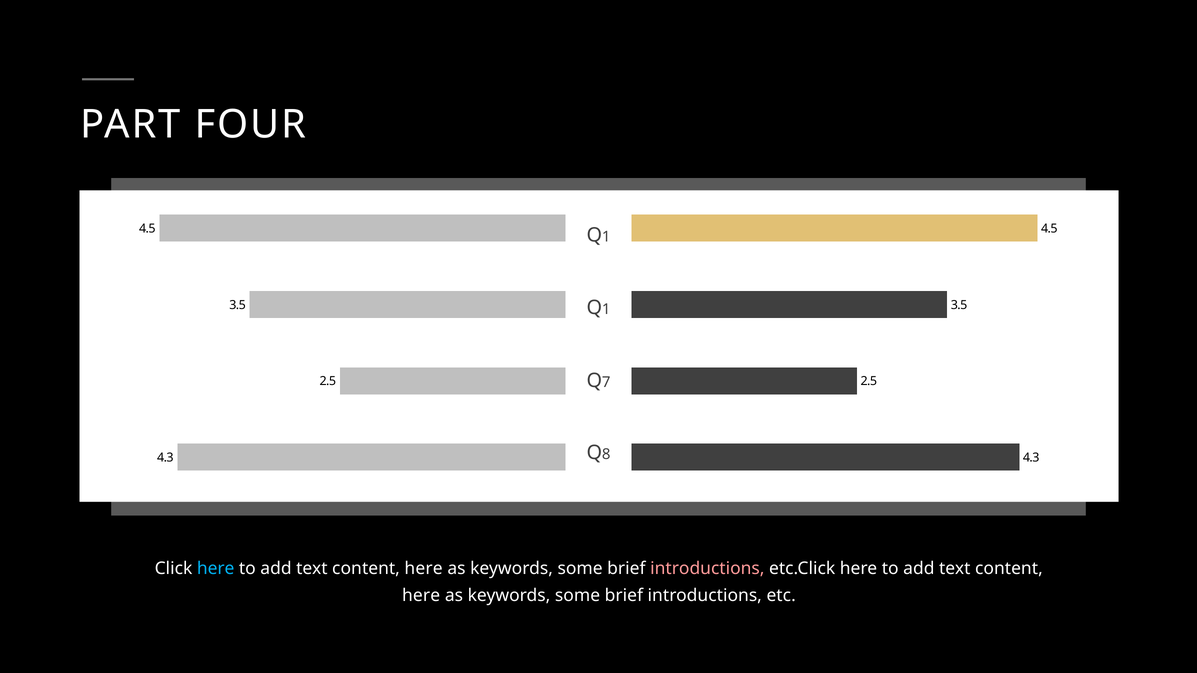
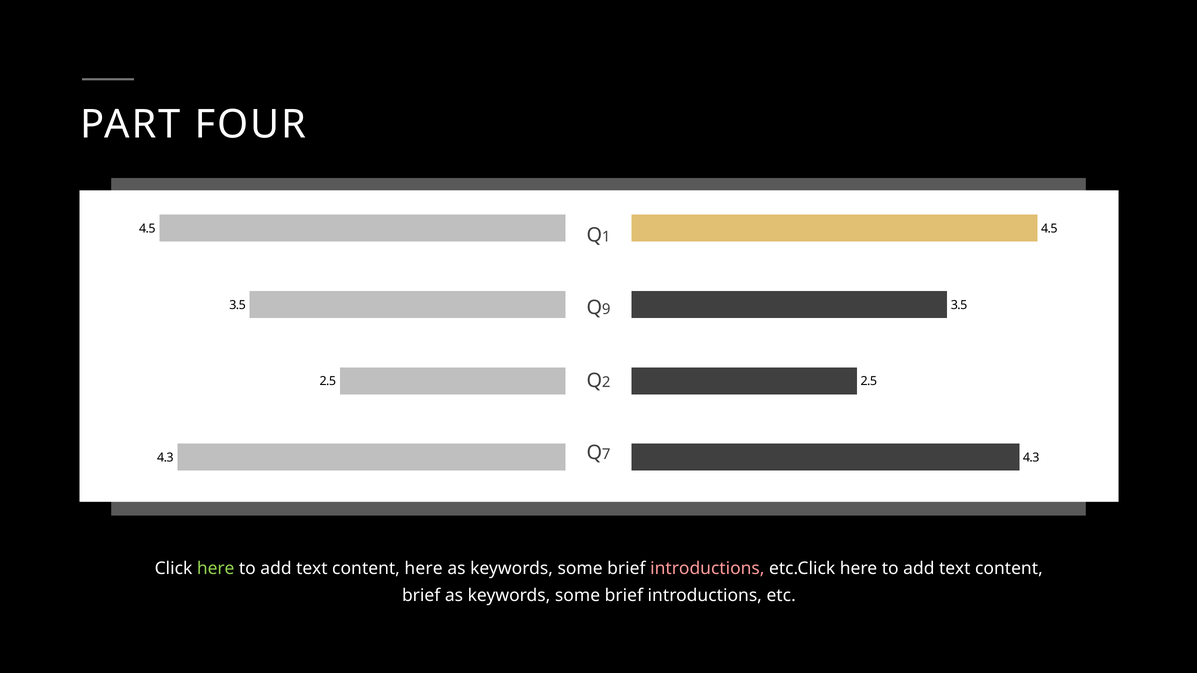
1 at (606, 310): 1 -> 9
7: 7 -> 2
8: 8 -> 7
here at (216, 569) colour: light blue -> light green
here at (421, 596): here -> brief
